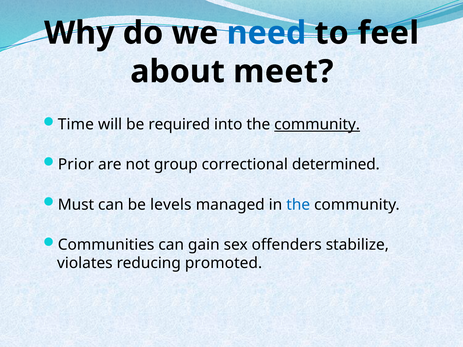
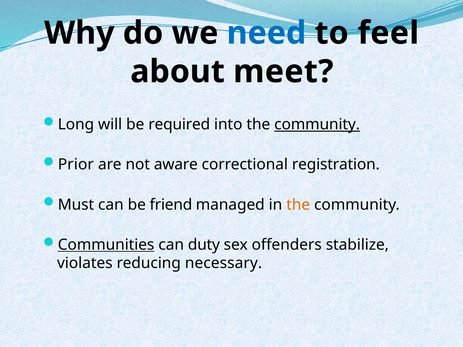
Time: Time -> Long
group: group -> aware
determined: determined -> registration
levels: levels -> friend
the at (298, 205) colour: blue -> orange
Communities underline: none -> present
gain: gain -> duty
promoted: promoted -> necessary
